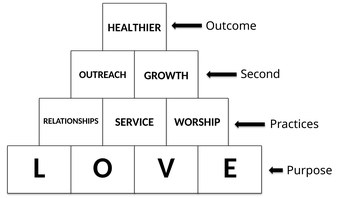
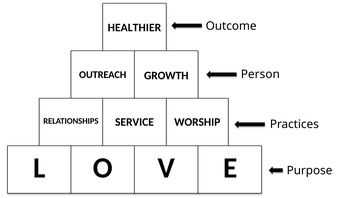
Second: Second -> Person
